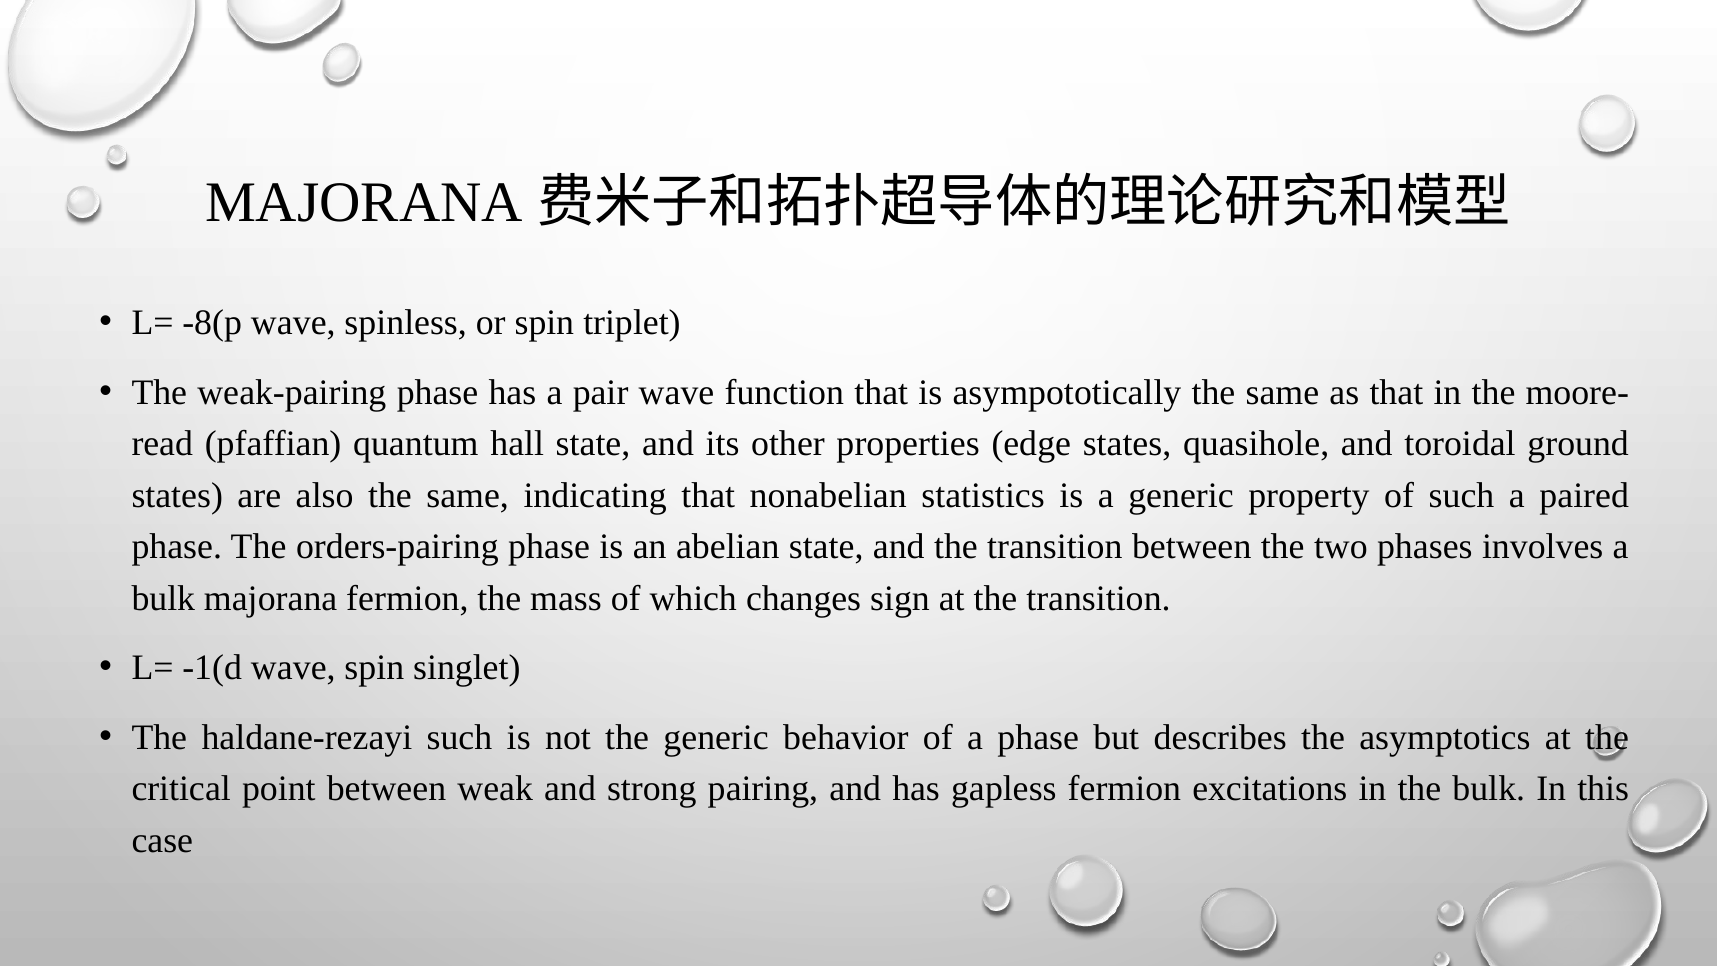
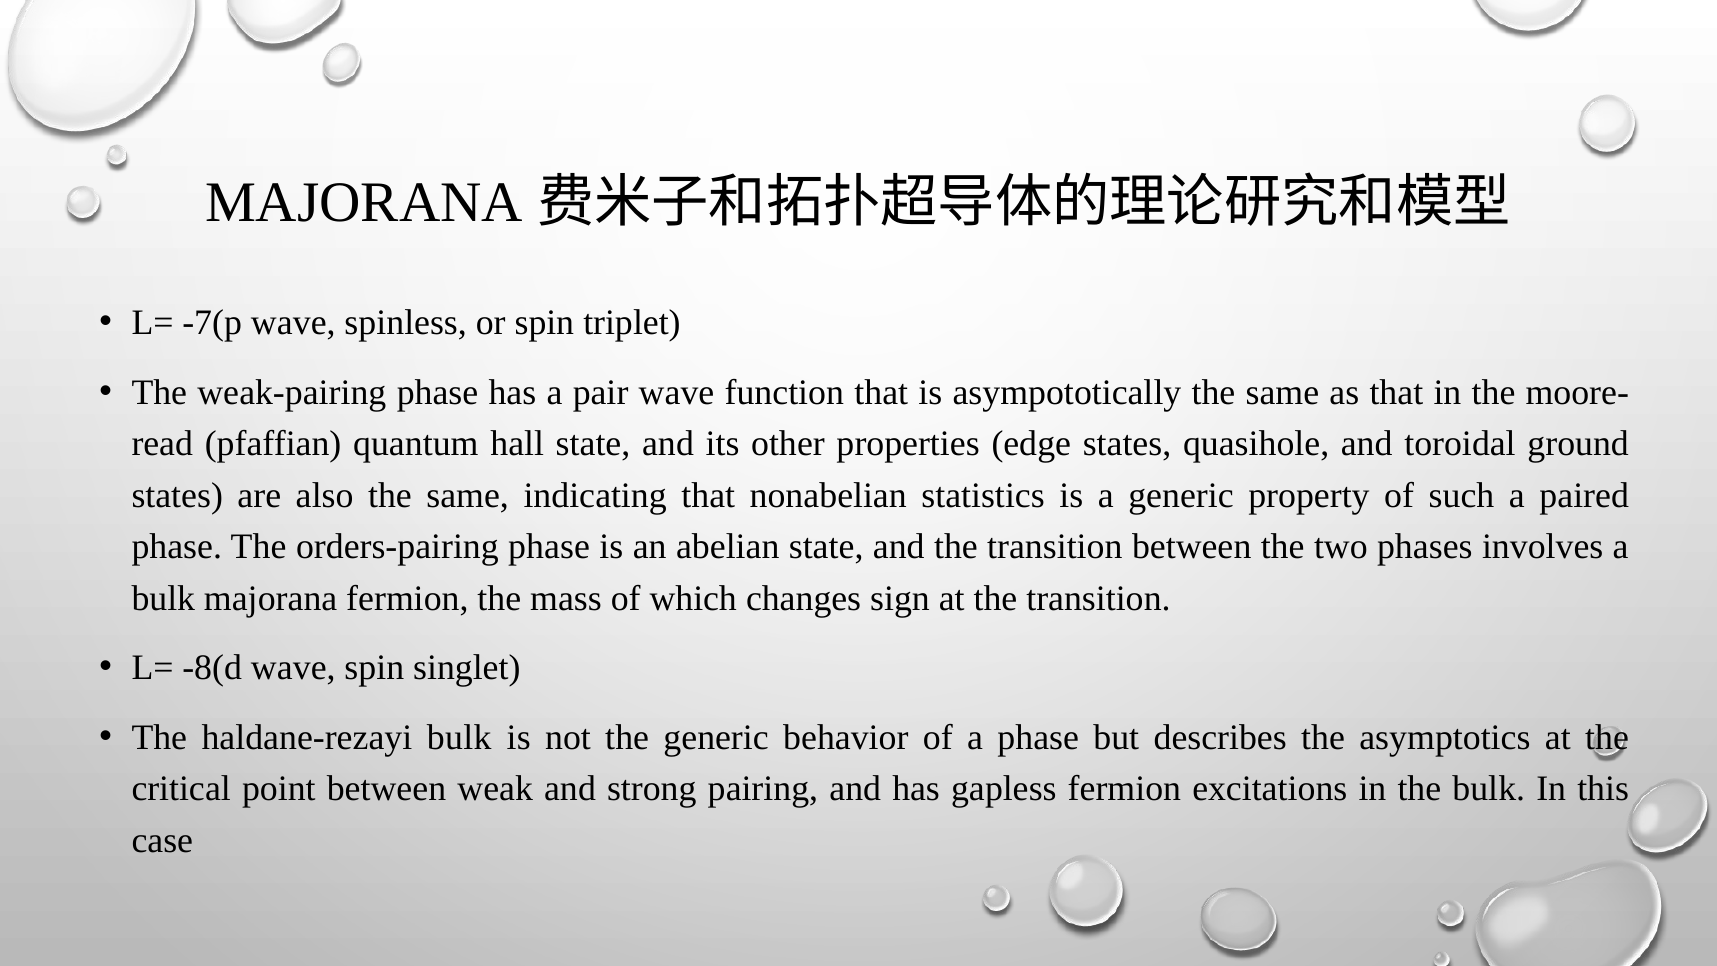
-8(p: -8(p -> -7(p
-1(d: -1(d -> -8(d
haldane-rezayi such: such -> bulk
